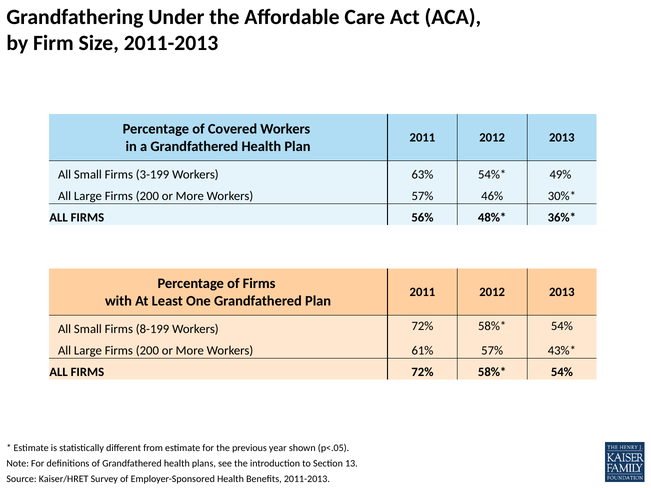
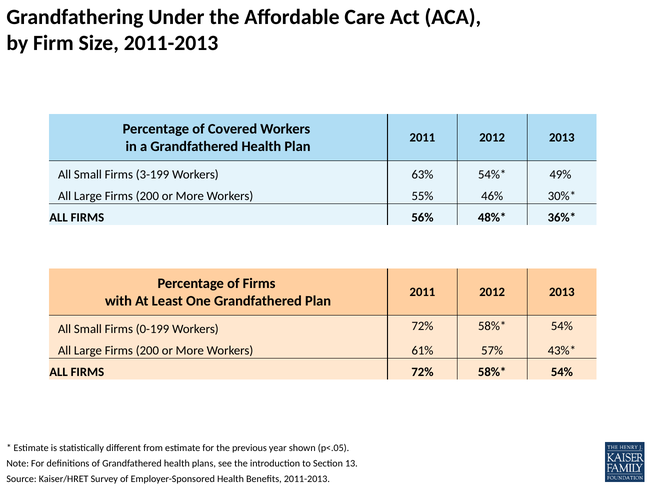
Workers 57%: 57% -> 55%
8-199: 8-199 -> 0-199
